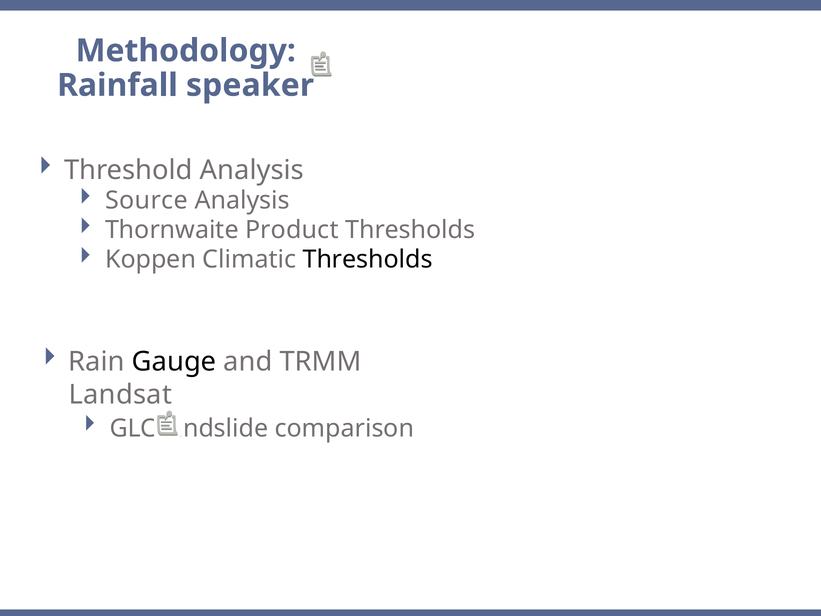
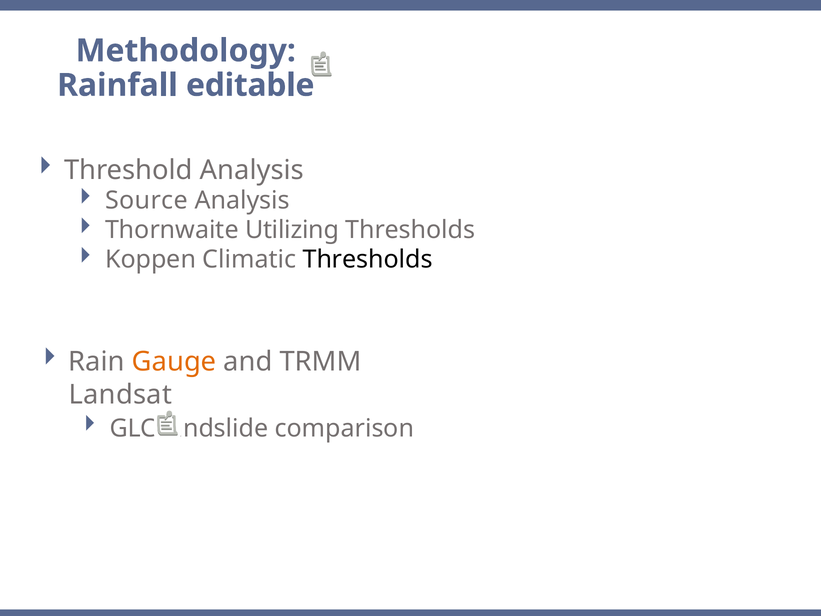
speaker: speaker -> editable
Product: Product -> Utilizing
Gauge colour: black -> orange
